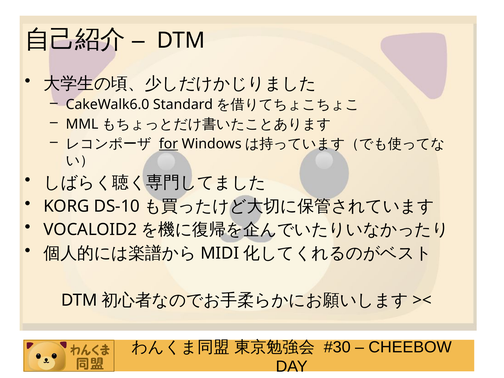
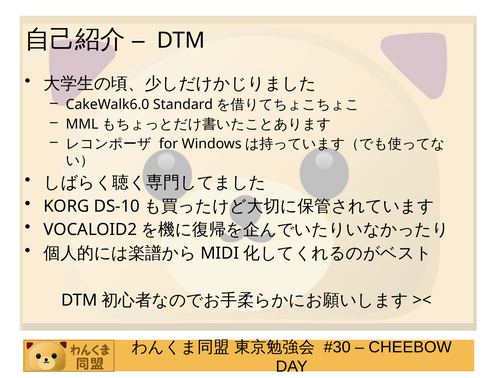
for underline: present -> none
